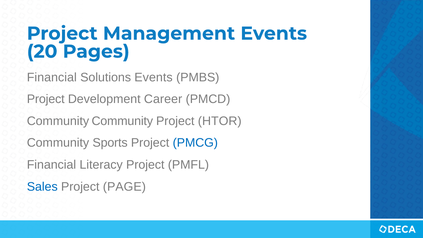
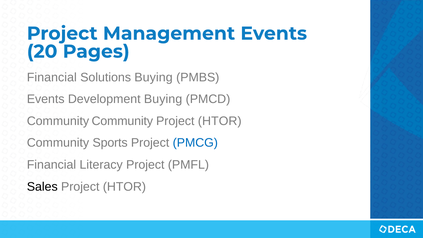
Solutions Events: Events -> Buying
Project at (46, 99): Project -> Events
Development Career: Career -> Buying
Sales colour: blue -> black
PAGE at (124, 187): PAGE -> HTOR
